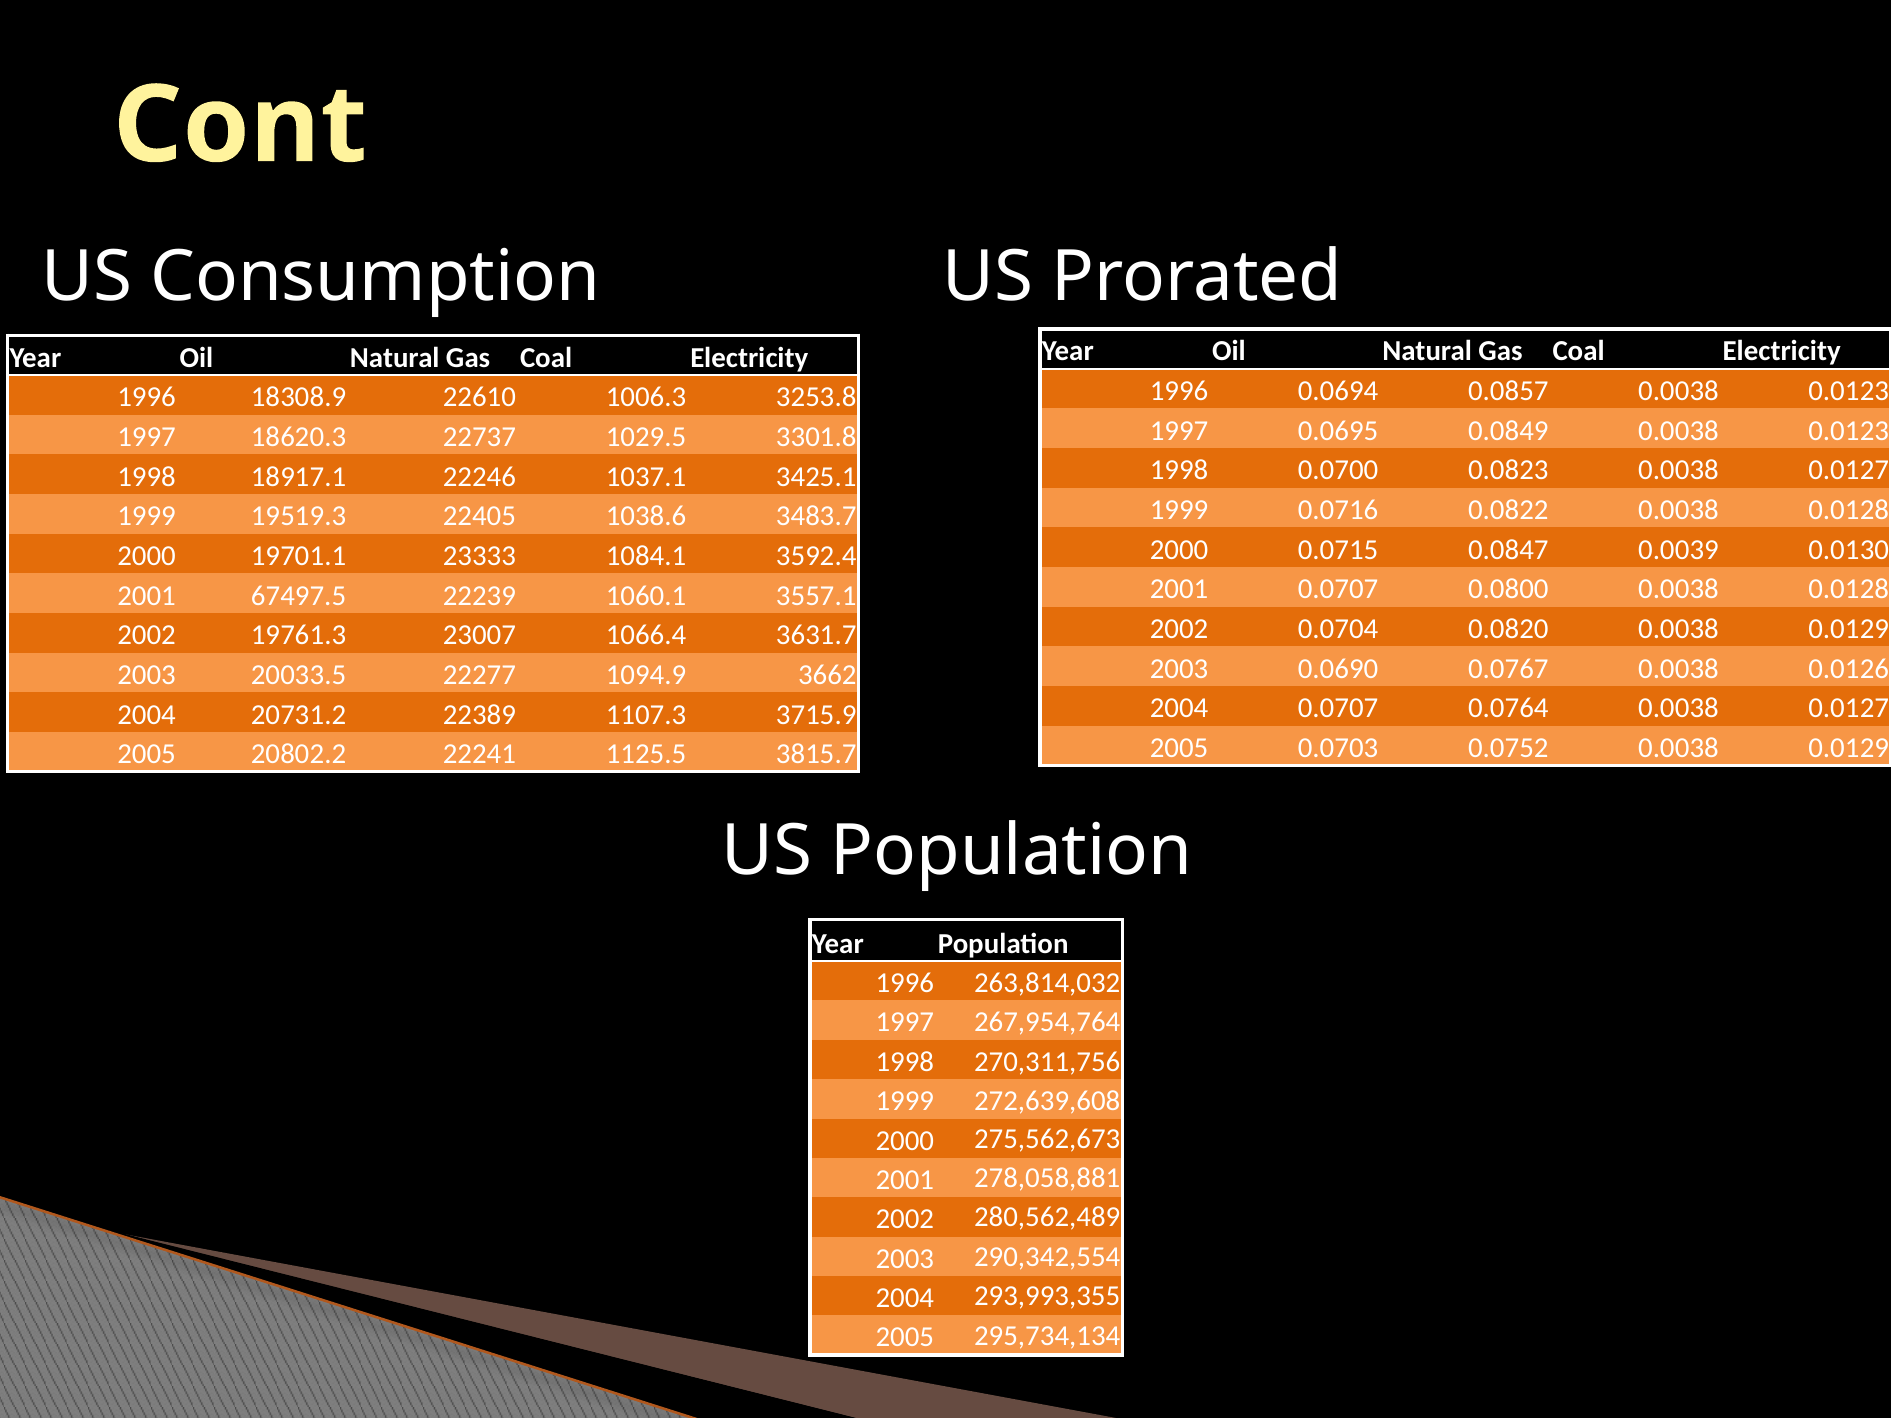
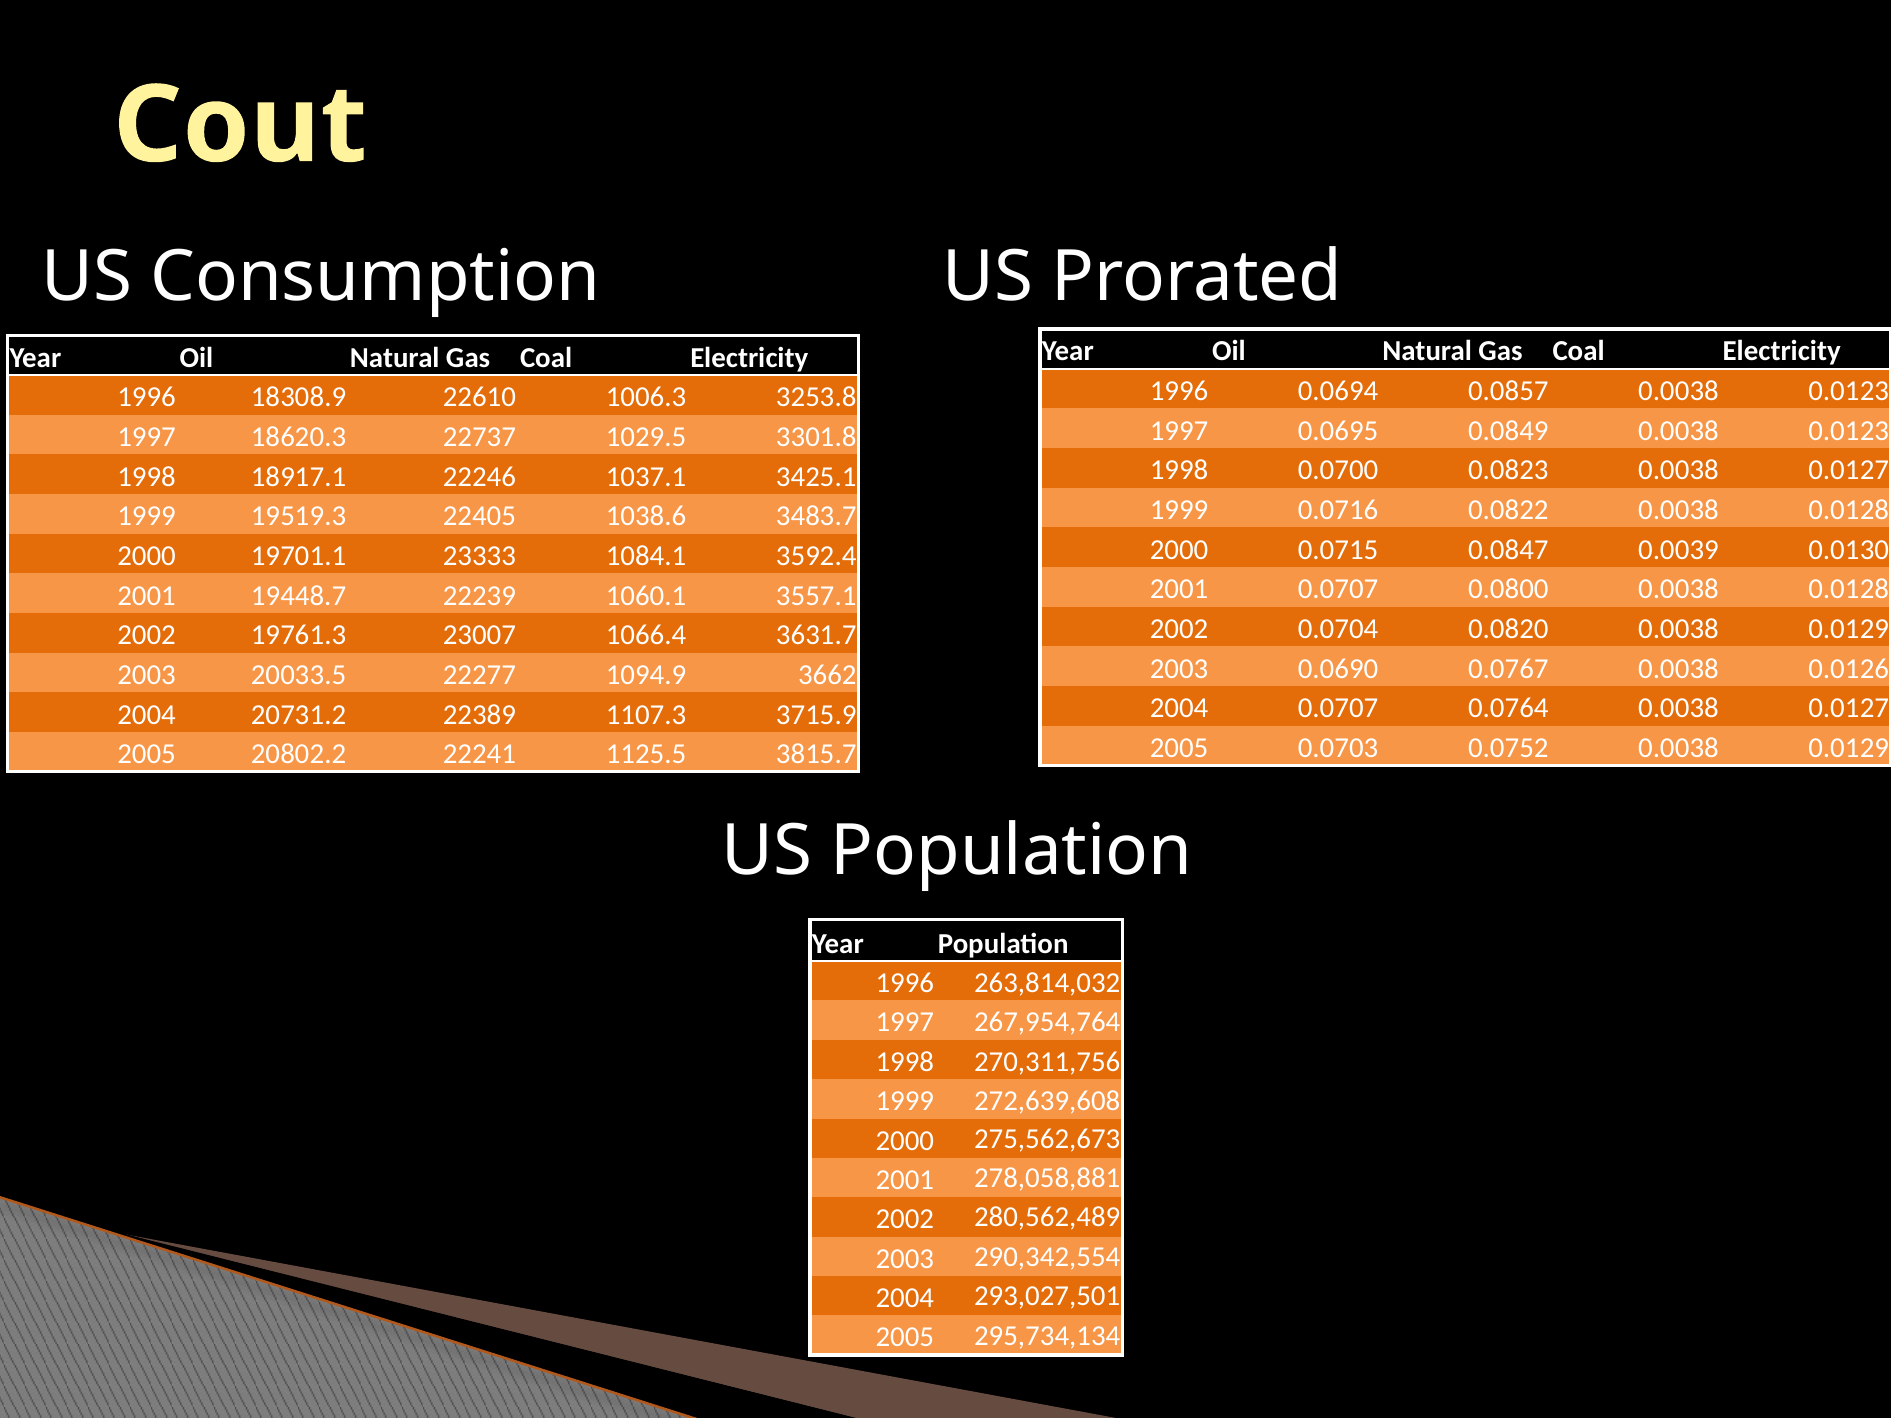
Cont: Cont -> Cout
67497.5: 67497.5 -> 19448.7
293,993,355: 293,993,355 -> 293,027,501
